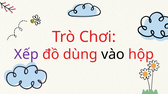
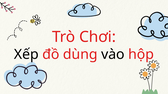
Xếp colour: purple -> black
